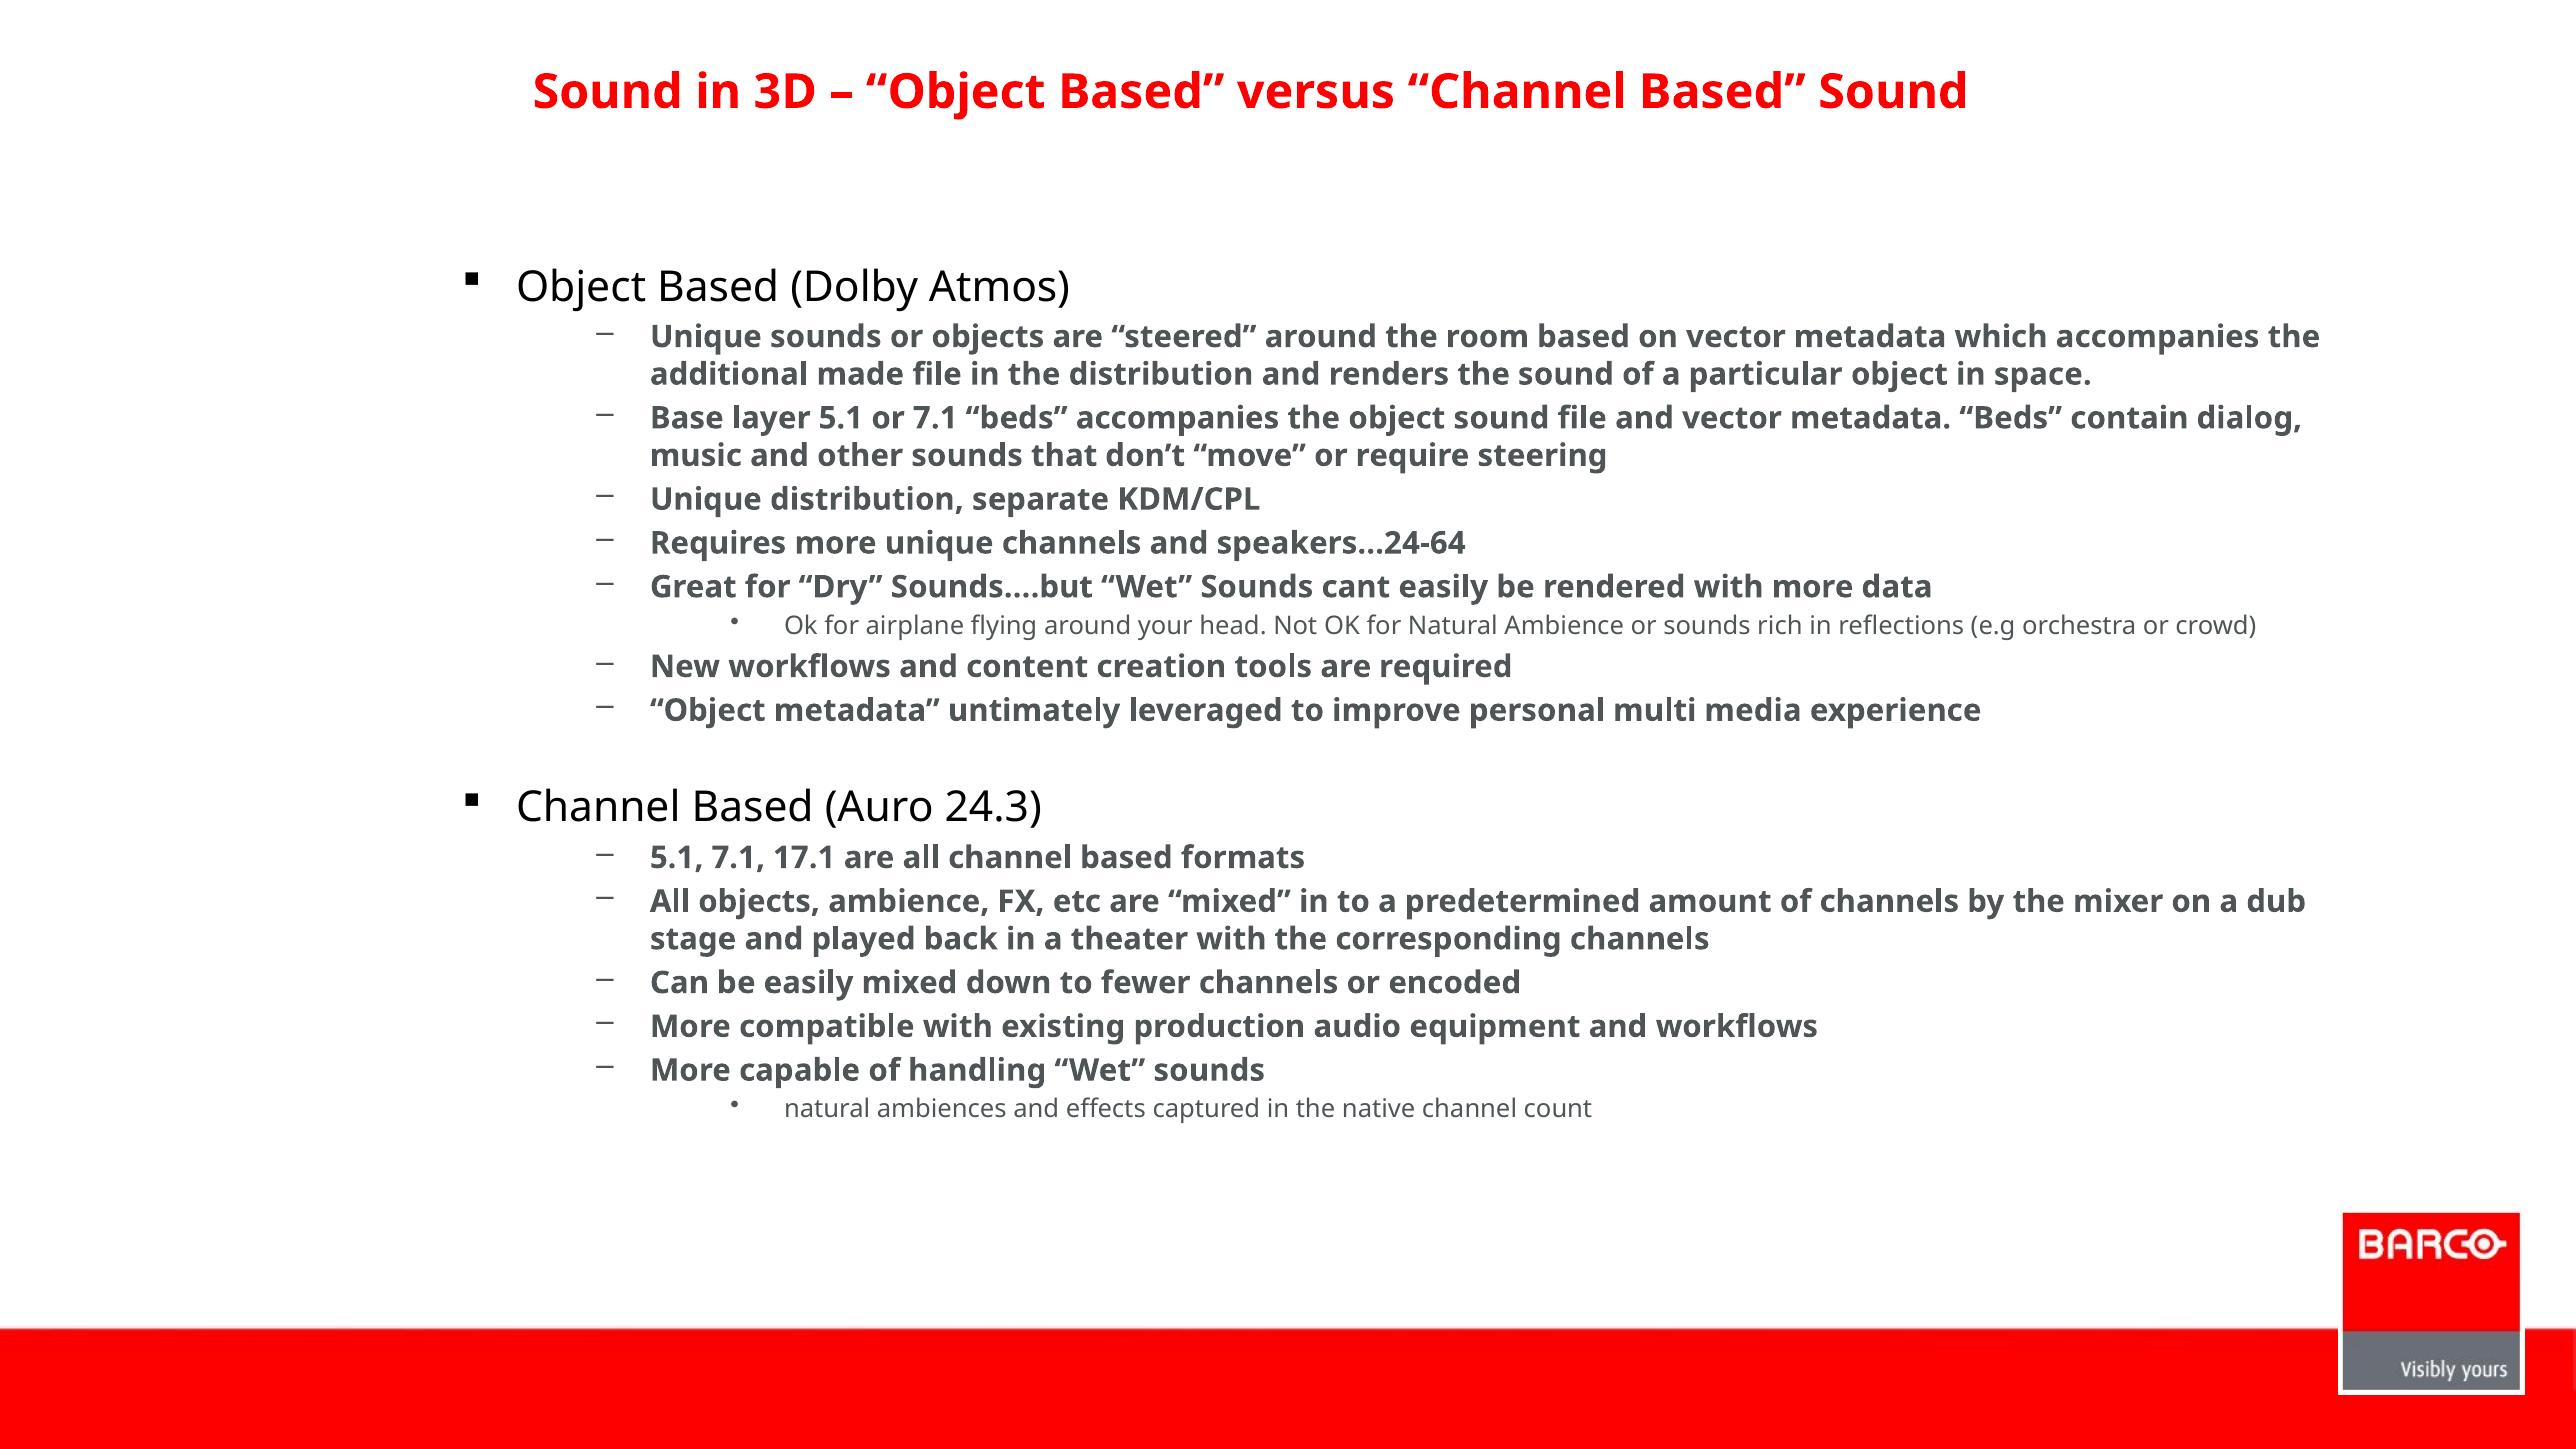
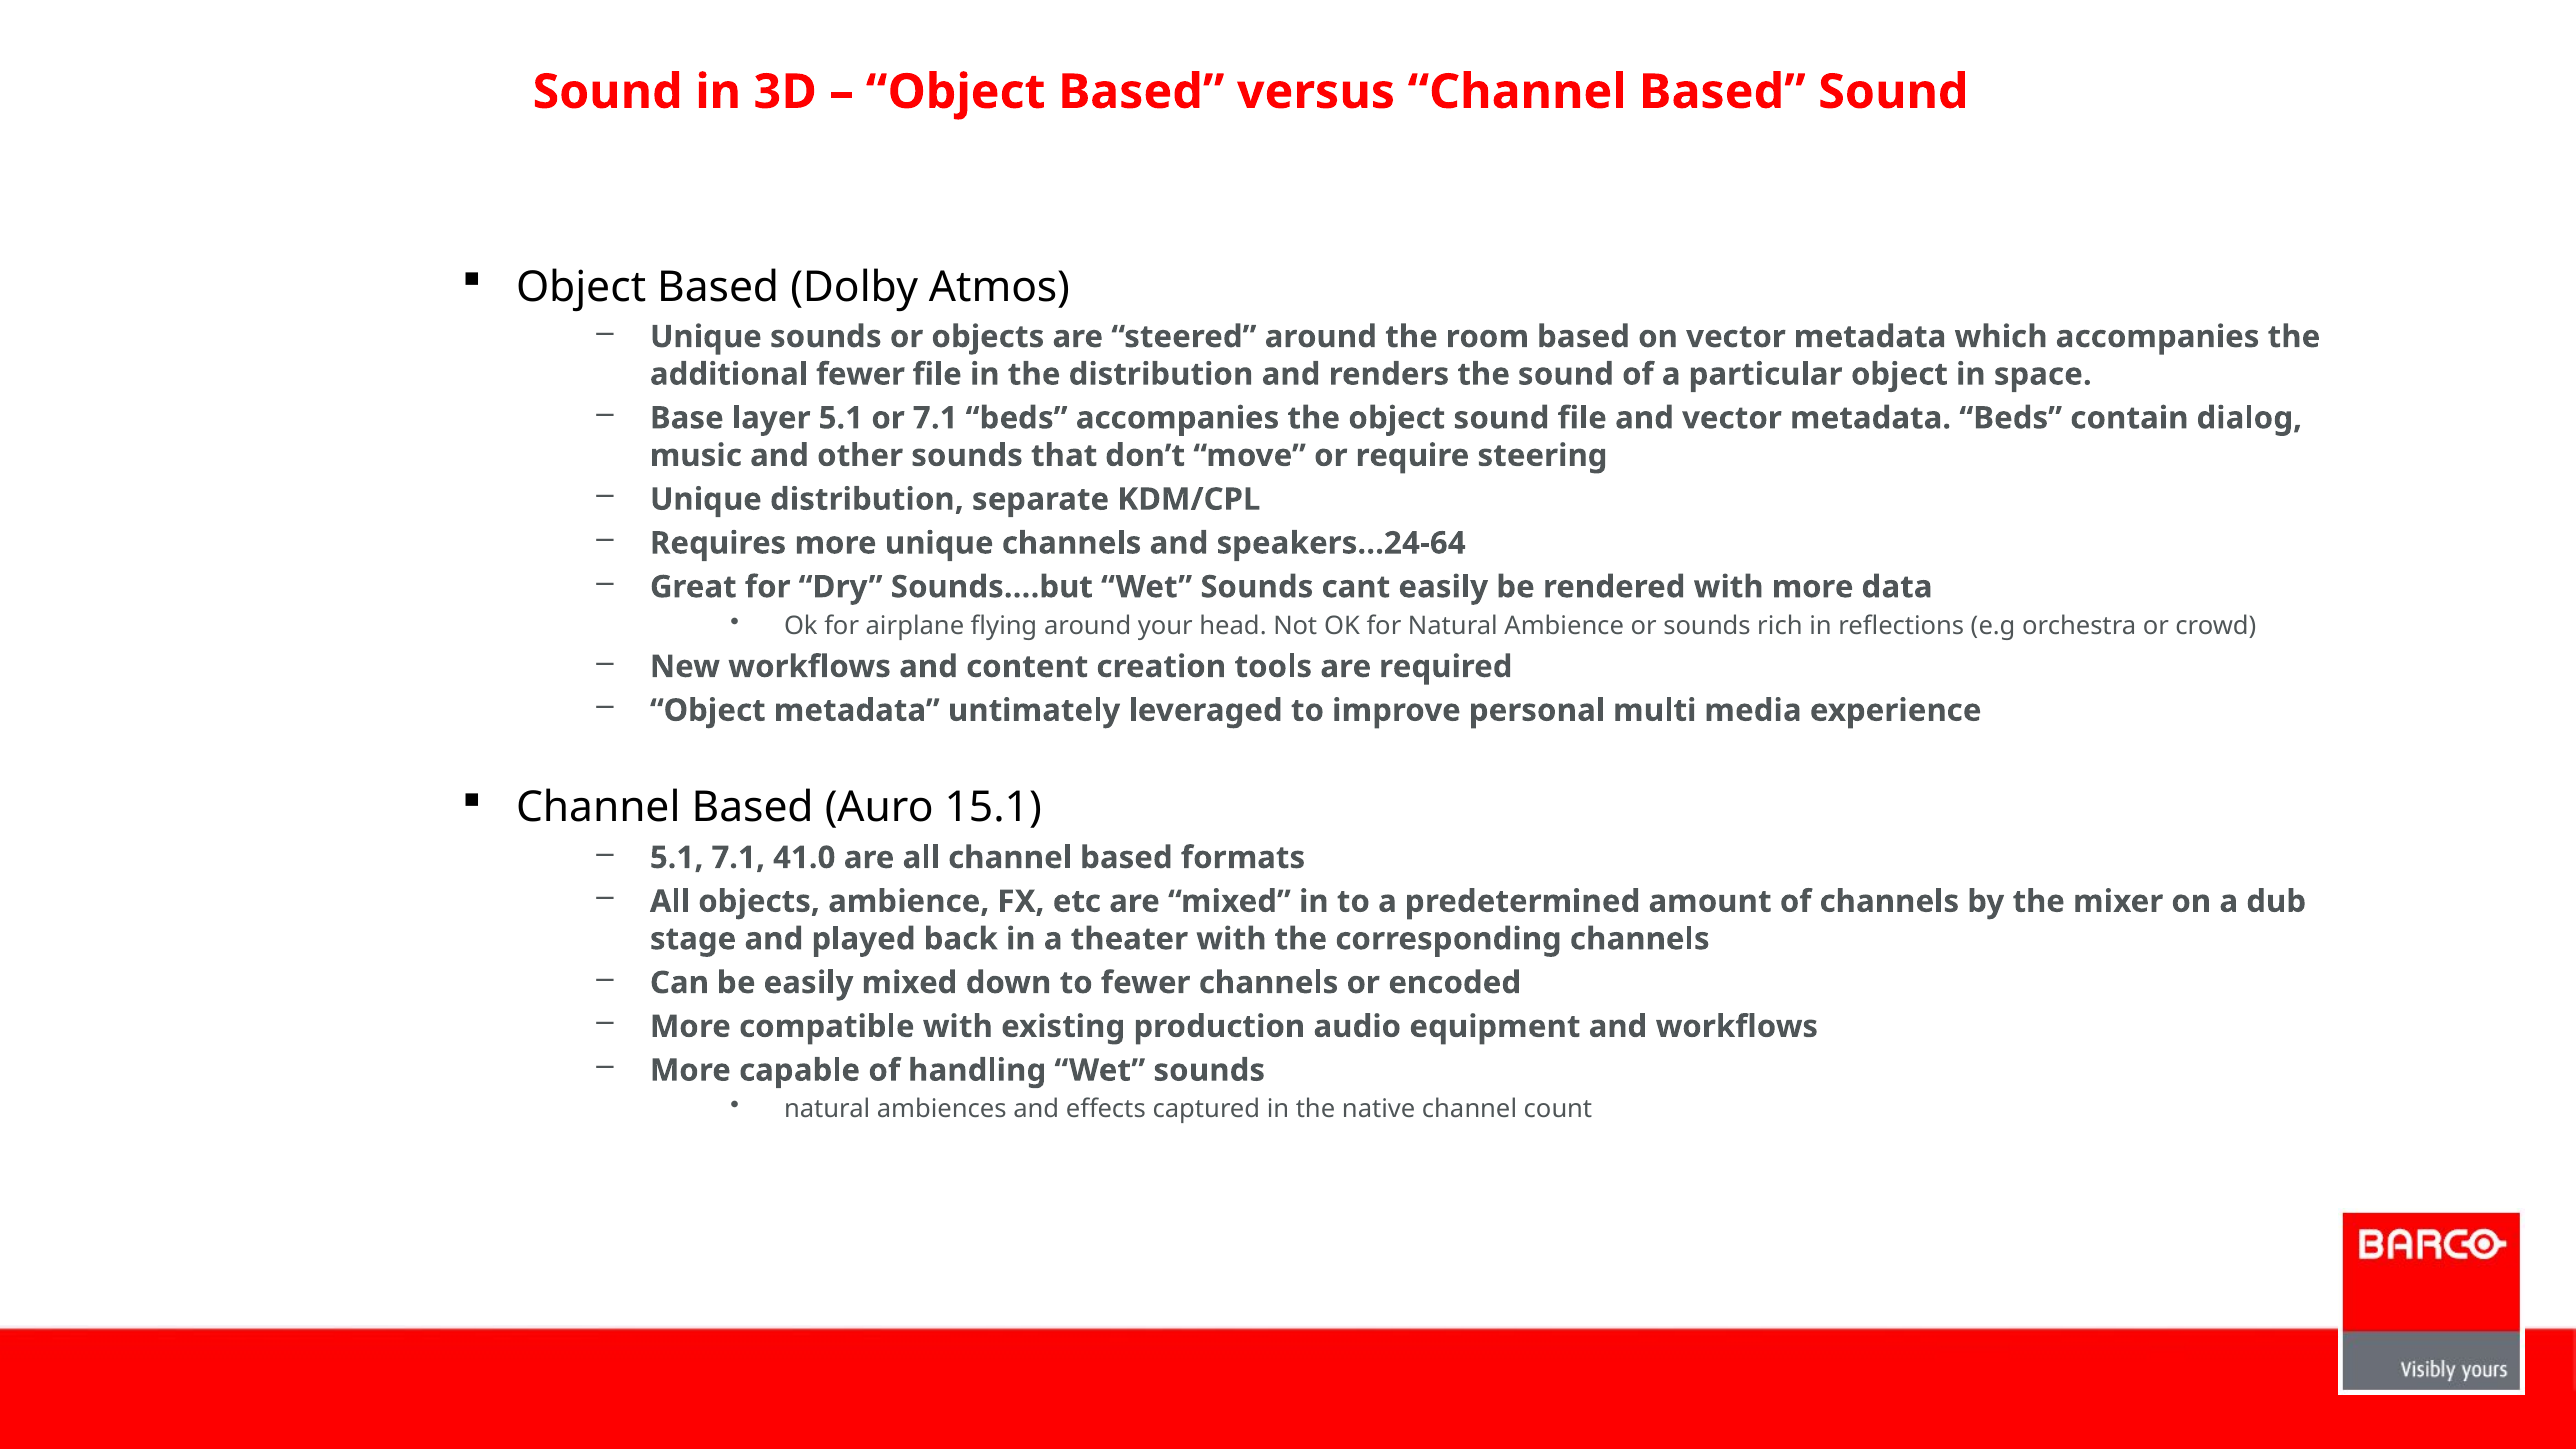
additional made: made -> fewer
24.3: 24.3 -> 15.1
17.1: 17.1 -> 41.0
